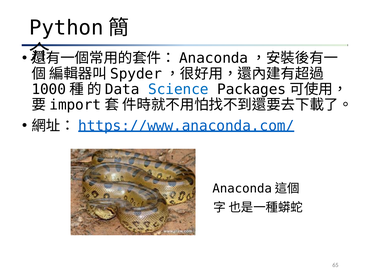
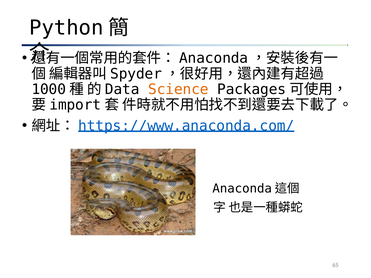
Science colour: blue -> orange
